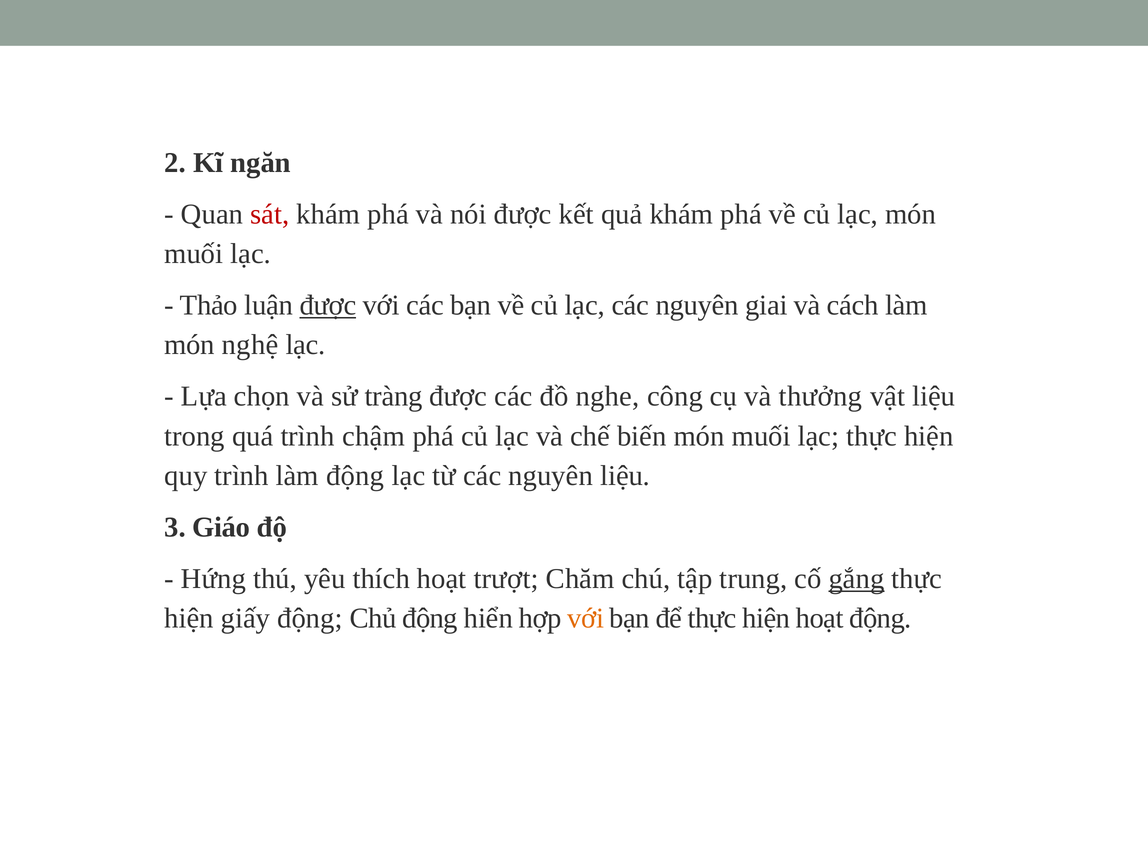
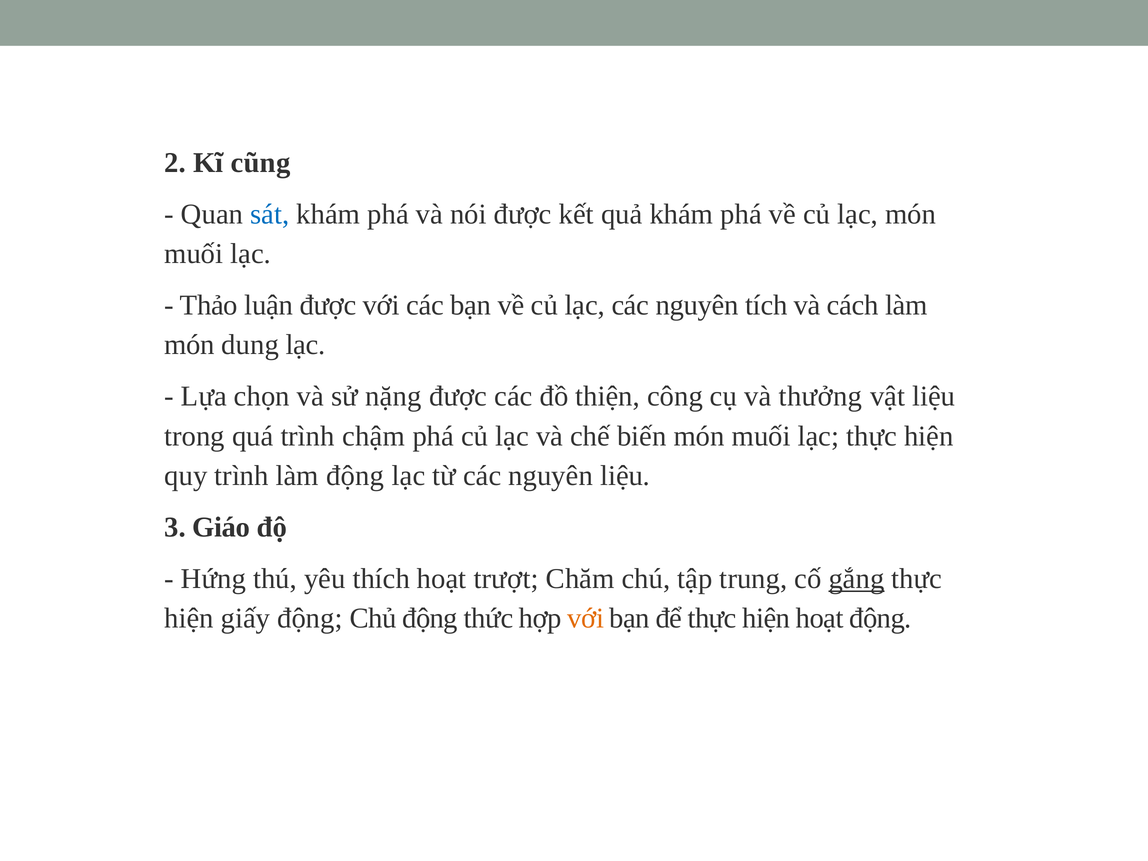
ngăn: ngăn -> cũng
sát colour: red -> blue
được at (328, 305) underline: present -> none
giai: giai -> tích
nghệ: nghệ -> dung
tràng: tràng -> nặng
nghe: nghe -> thiện
hiển: hiển -> thức
